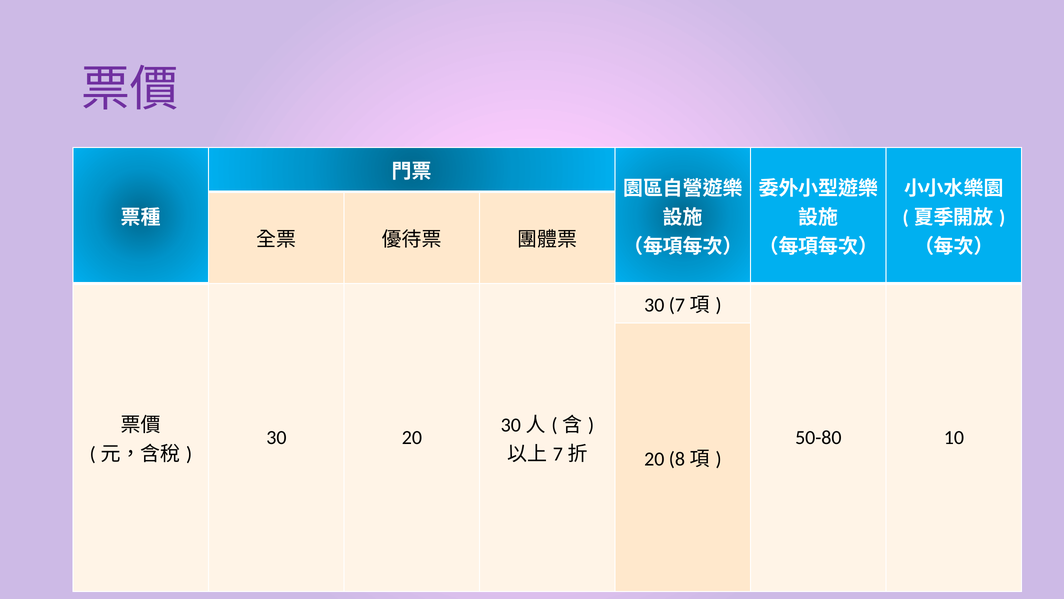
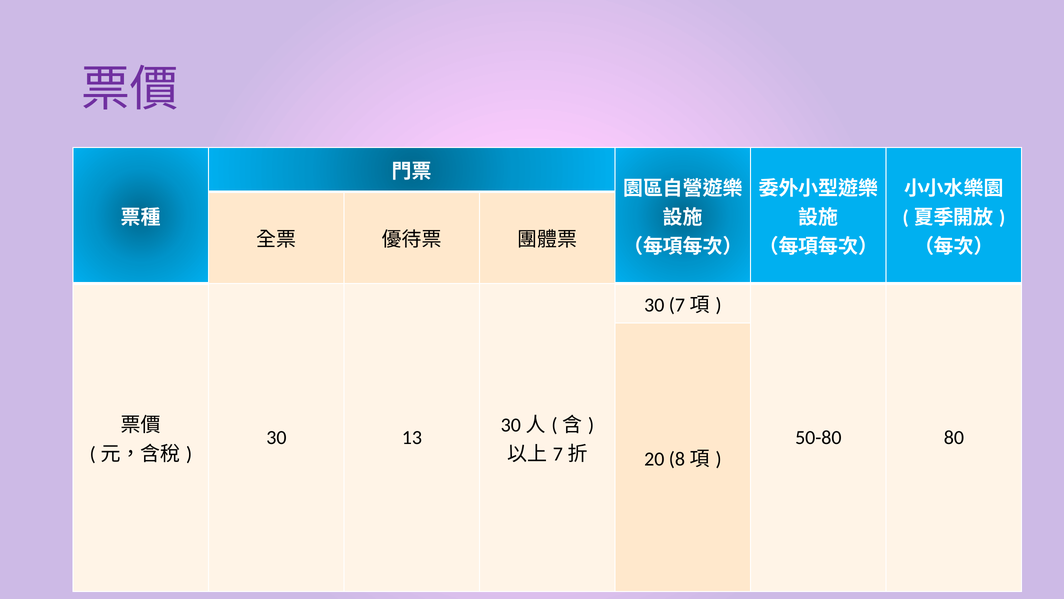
30 20: 20 -> 13
10: 10 -> 80
